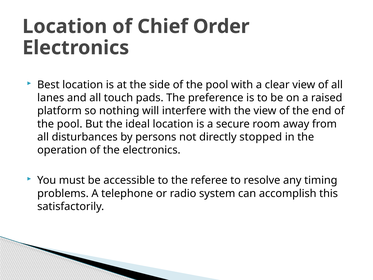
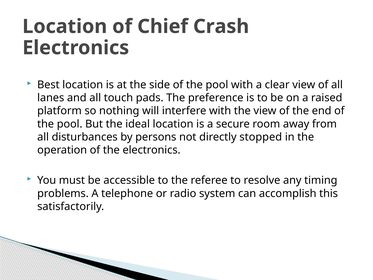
Order: Order -> Crash
